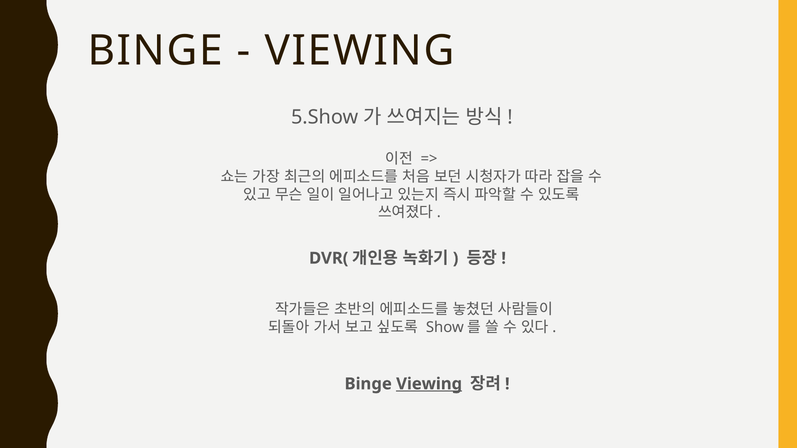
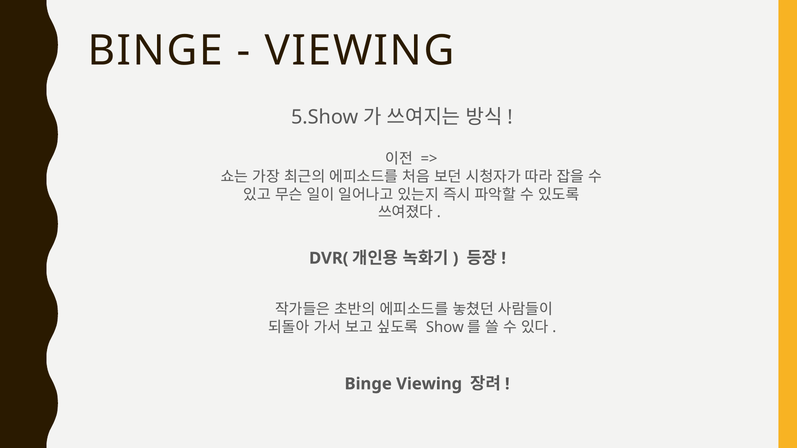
Viewing at (429, 384) underline: present -> none
